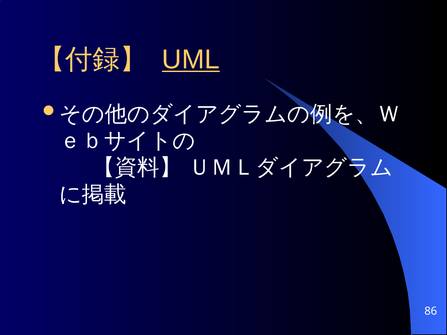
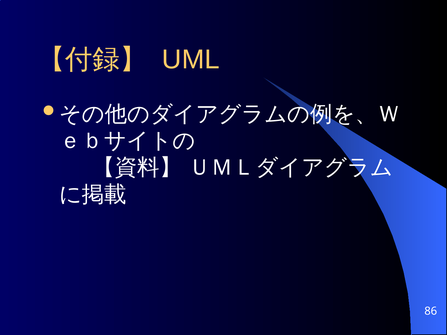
UML underline: present -> none
